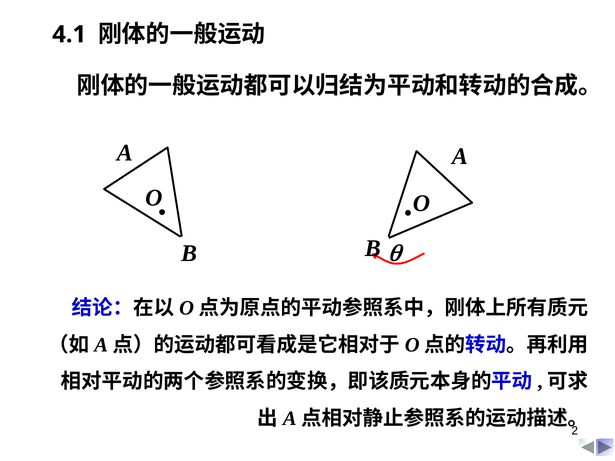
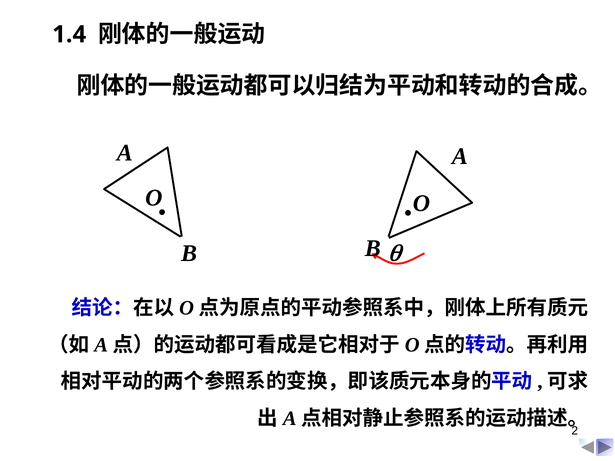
4.1: 4.1 -> 1.4
